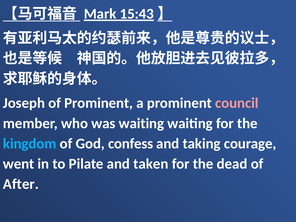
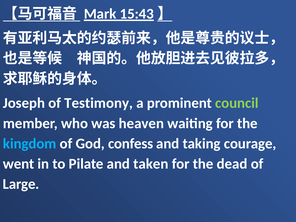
of Prominent: Prominent -> Testimony
council colour: pink -> light green
was waiting: waiting -> heaven
After: After -> Large
